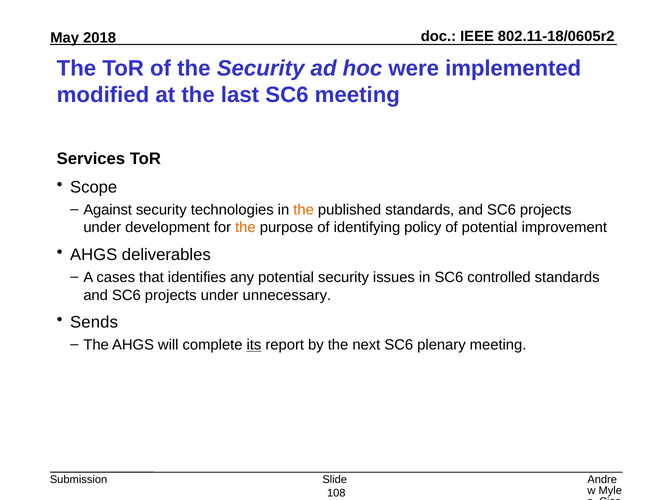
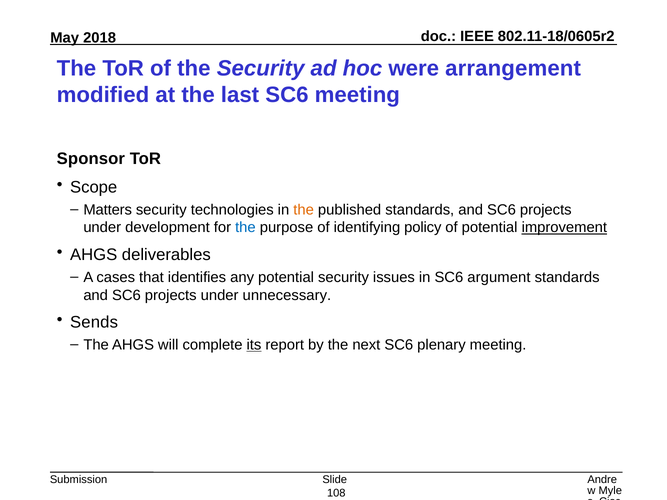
implemented: implemented -> arrangement
Services: Services -> Sponsor
Against: Against -> Matters
the at (245, 228) colour: orange -> blue
improvement underline: none -> present
controlled: controlled -> argument
